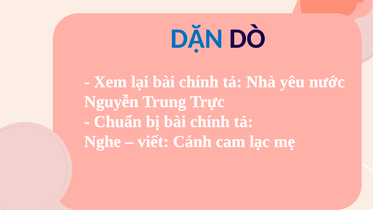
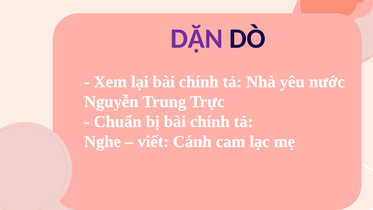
DẶN colour: blue -> purple
